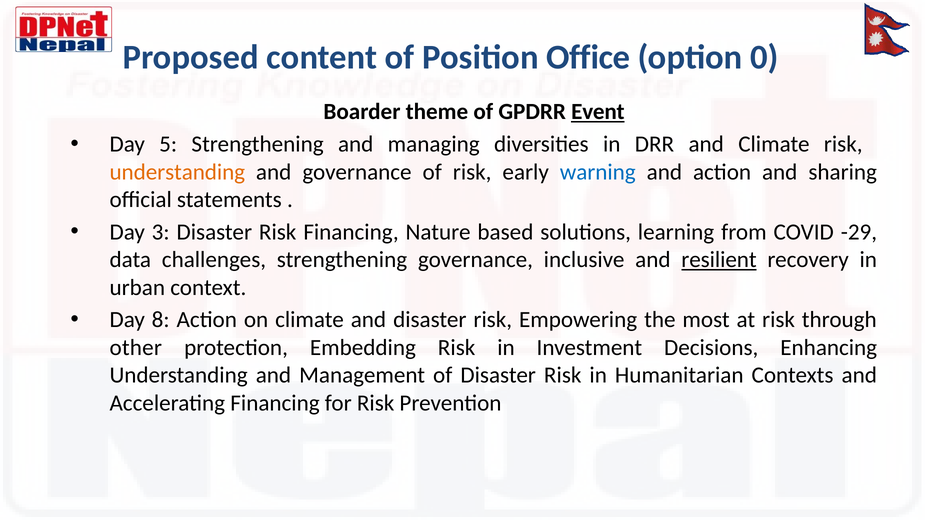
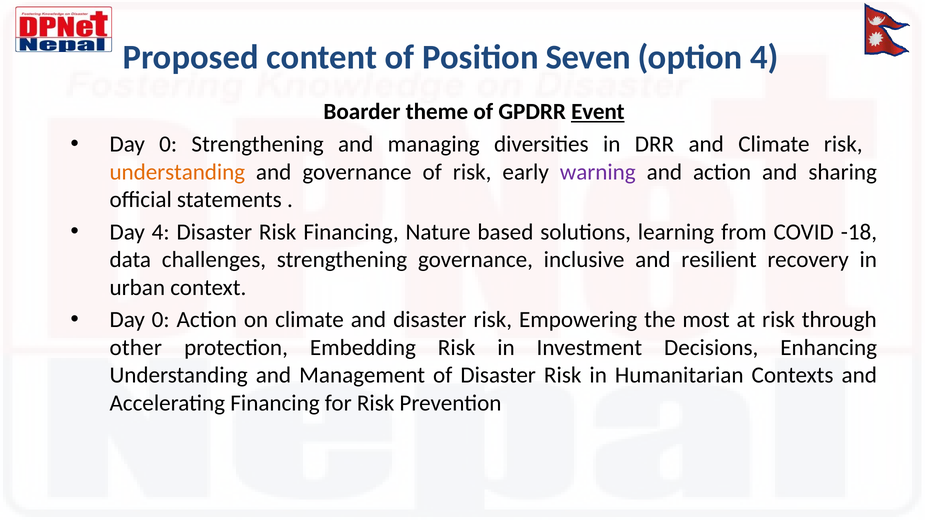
Office: Office -> Seven
option 0: 0 -> 4
5 at (168, 144): 5 -> 0
warning colour: blue -> purple
Day 3: 3 -> 4
-29: -29 -> -18
resilient underline: present -> none
8 at (161, 320): 8 -> 0
